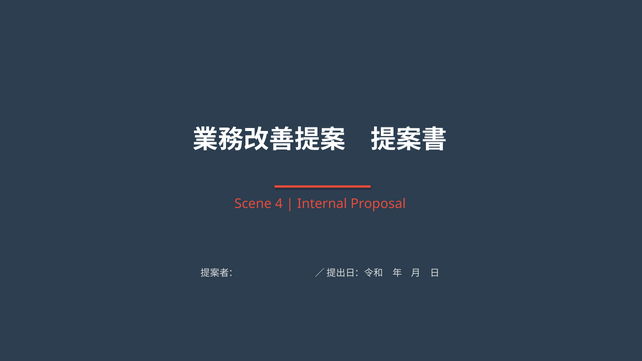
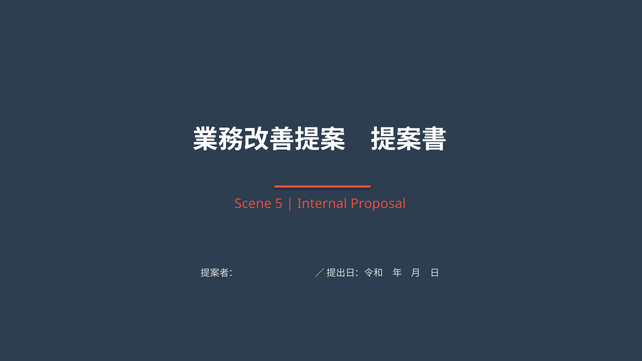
4: 4 -> 5
